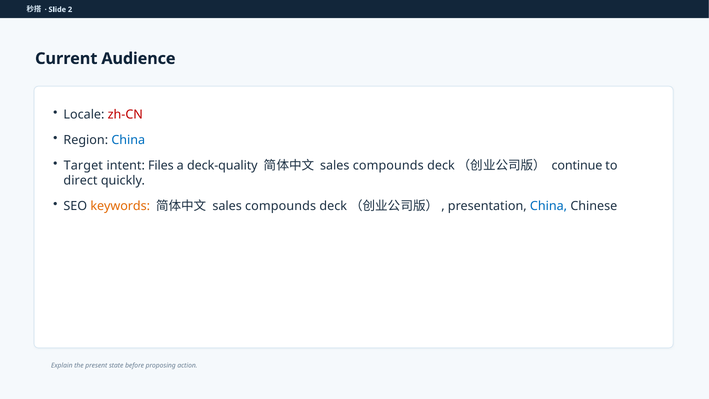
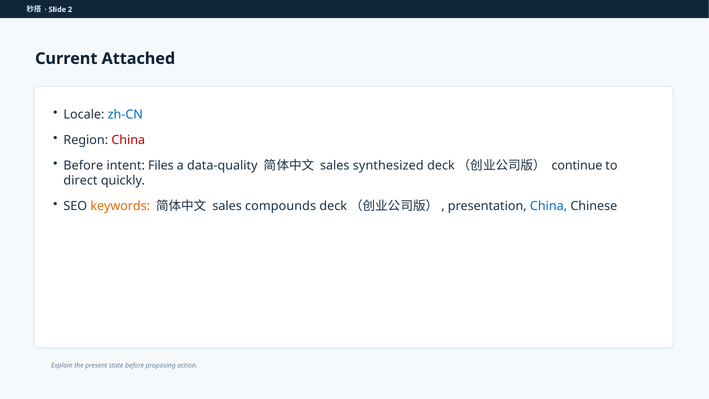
Audience: Audience -> Attached
zh-CN colour: red -> blue
China at (128, 140) colour: blue -> red
Target at (83, 166): Target -> Before
deck-quality: deck-quality -> data-quality
compounds at (388, 166): compounds -> synthesized
